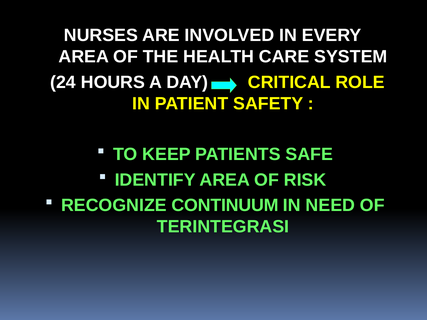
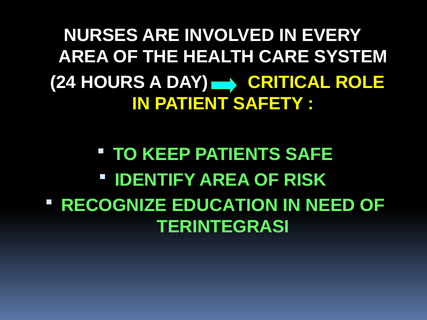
CONTINUUM: CONTINUUM -> EDUCATION
